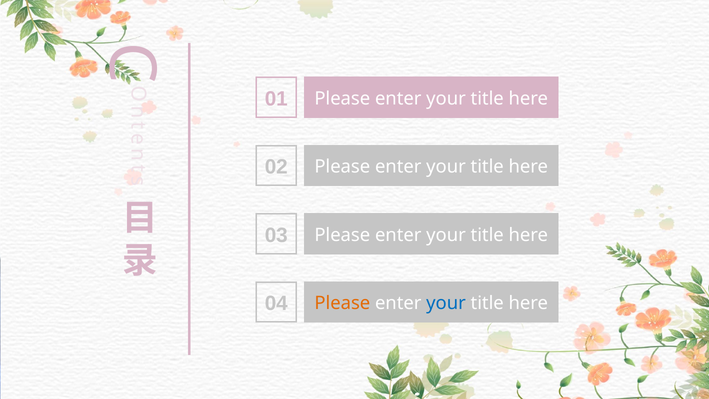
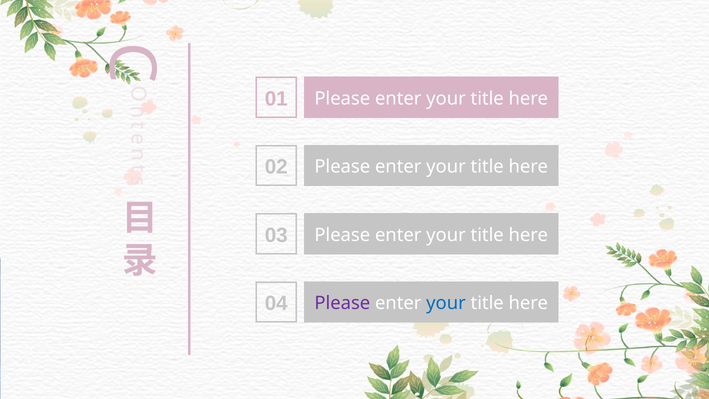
Please at (342, 303) colour: orange -> purple
